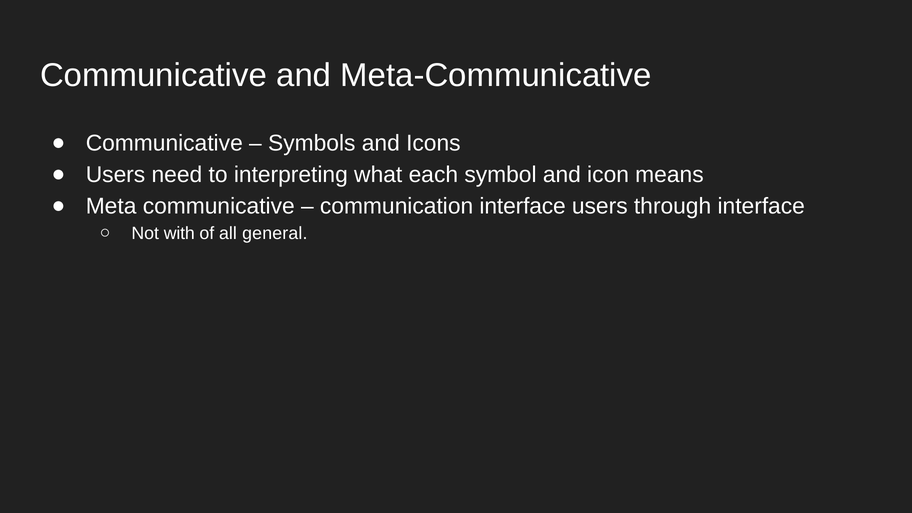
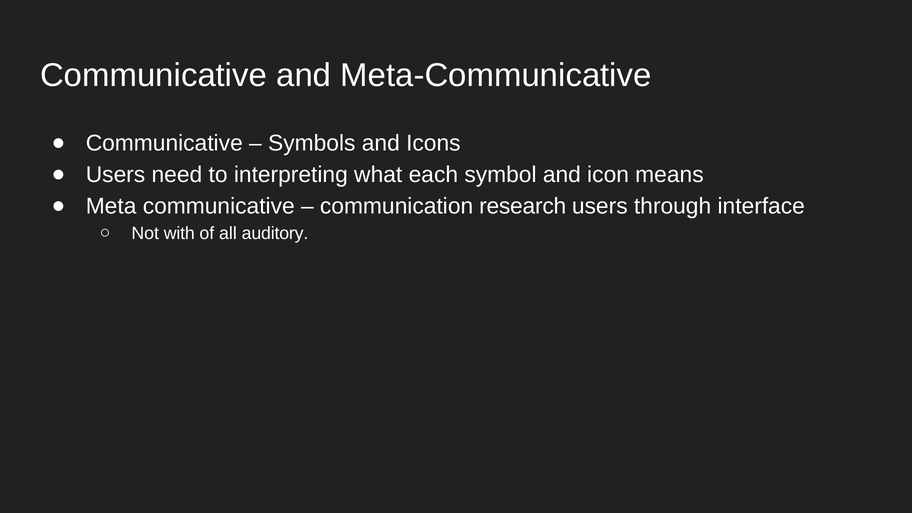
communication interface: interface -> research
general: general -> auditory
